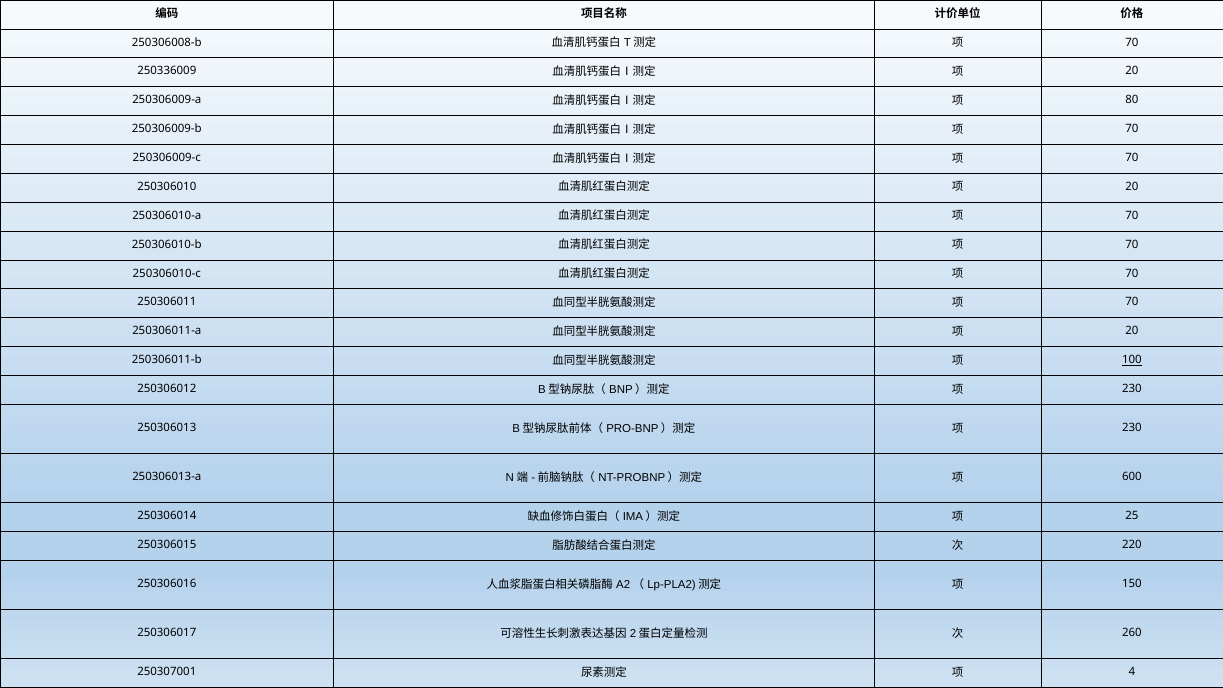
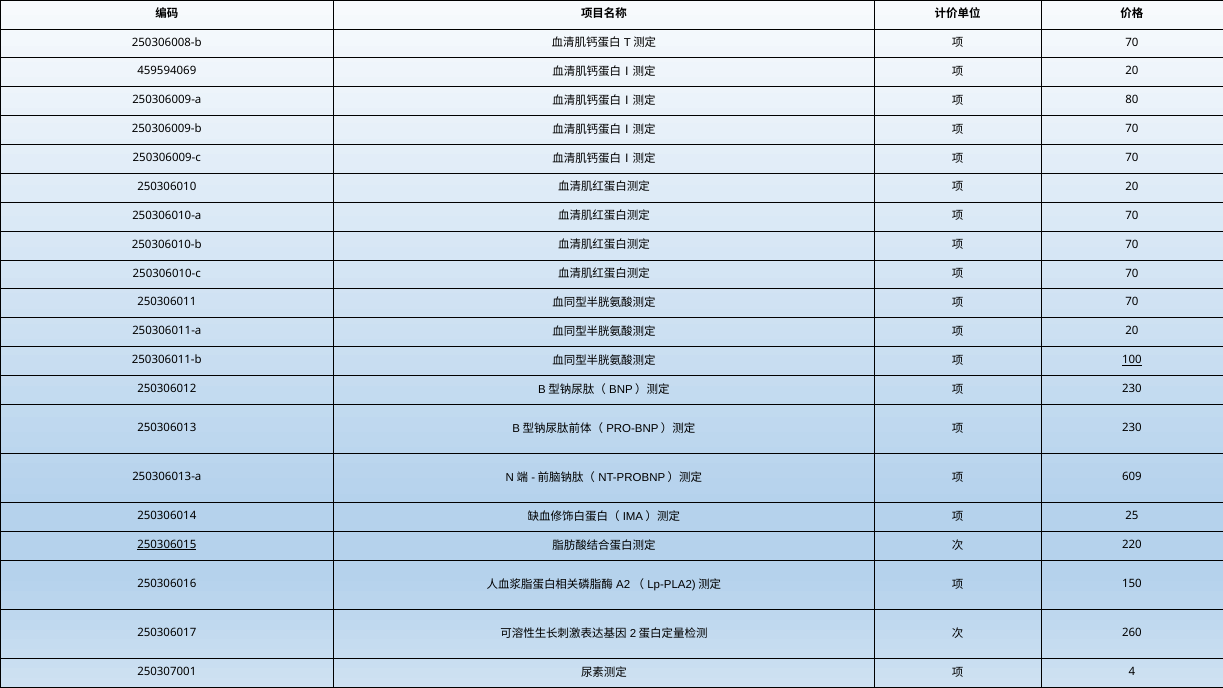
250336009: 250336009 -> 459594069
600: 600 -> 609
250306015 underline: none -> present
